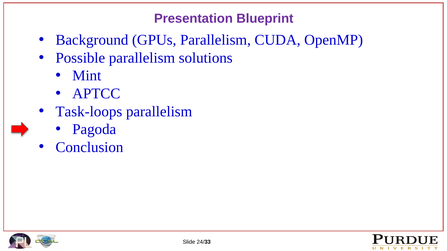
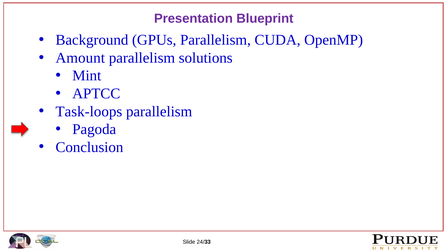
Possible: Possible -> Amount
